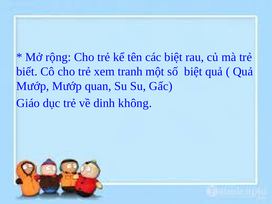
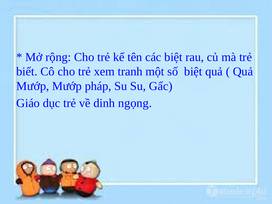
quan: quan -> pháp
không: không -> ngọng
